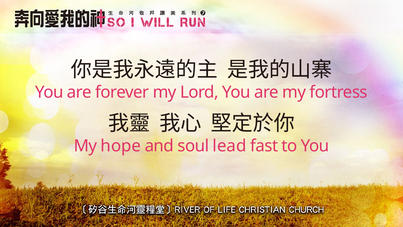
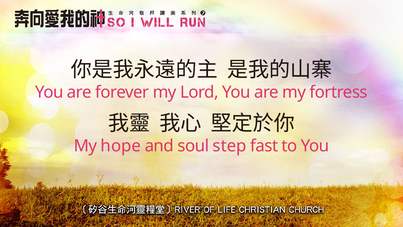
lead: lead -> step
